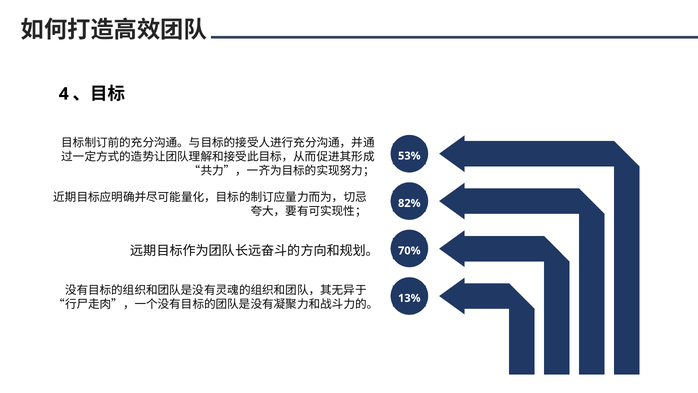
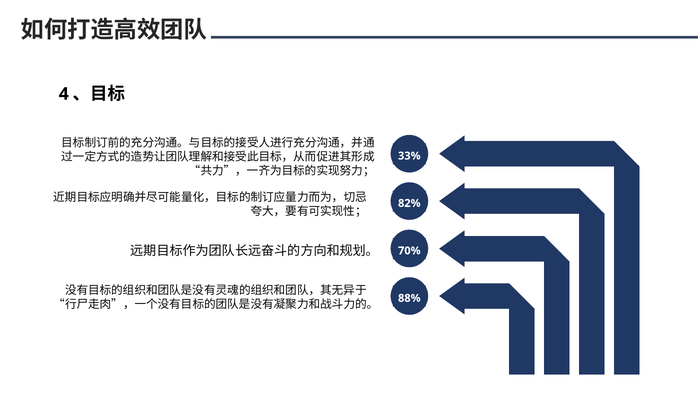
53%: 53% -> 33%
13%: 13% -> 88%
